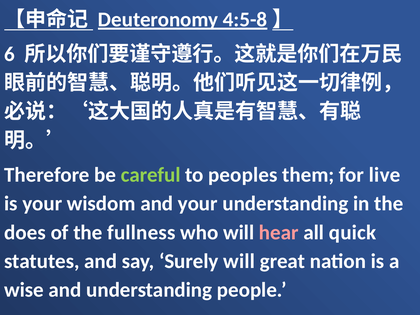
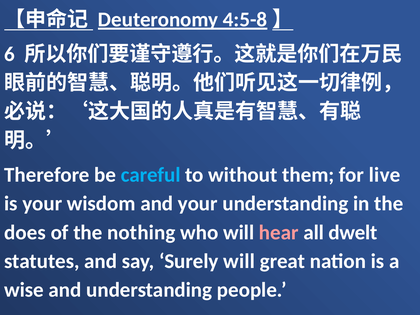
careful colour: light green -> light blue
peoples: peoples -> without
fullness: fullness -> nothing
quick: quick -> dwelt
